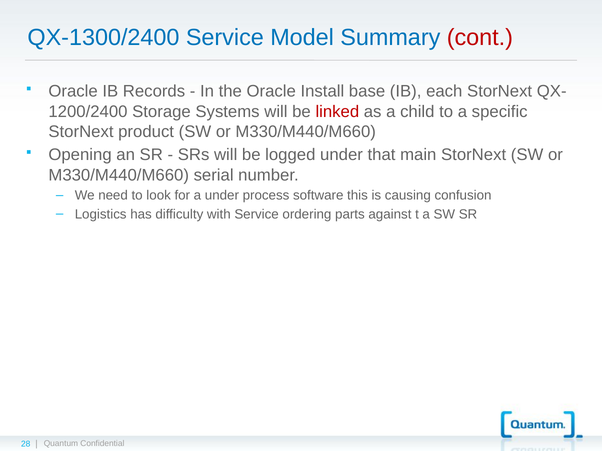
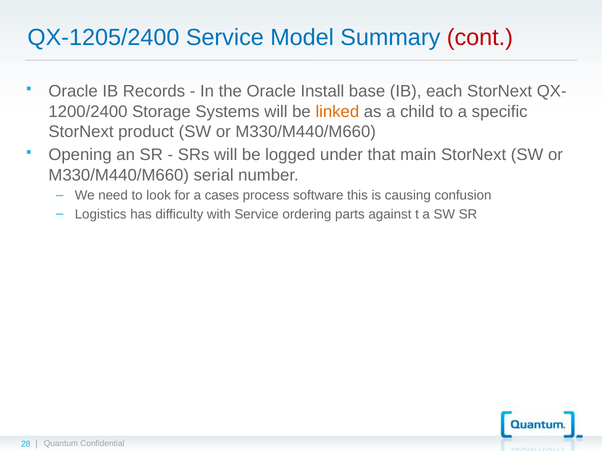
QX-1300/2400: QX-1300/2400 -> QX-1205/2400
linked colour: red -> orange
a under: under -> cases
